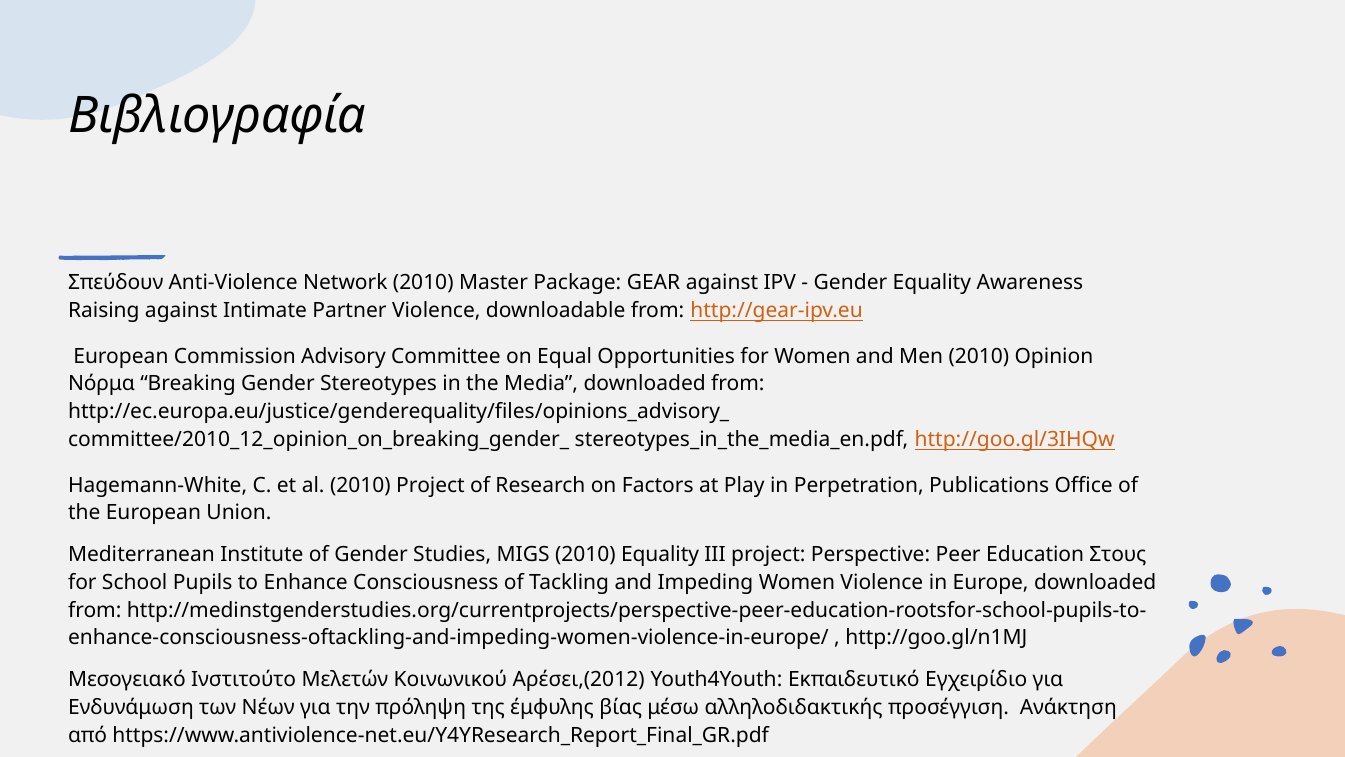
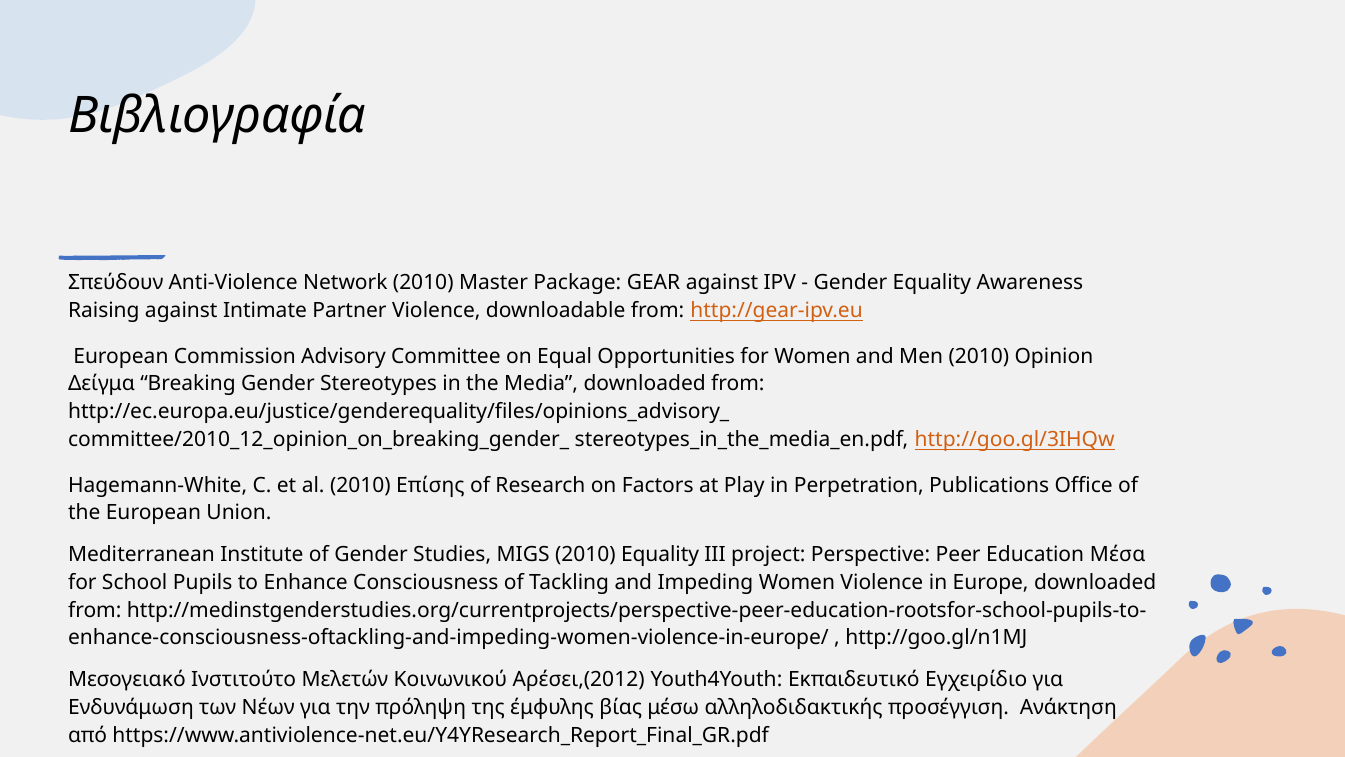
Νόρμα: Νόρμα -> Δείγμα
2010 Project: Project -> Επίσης
Στους: Στους -> Μέσα
